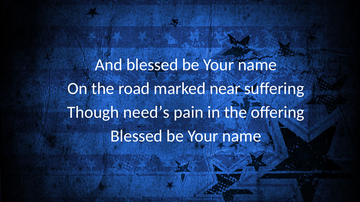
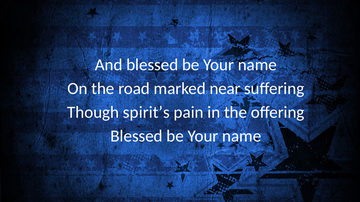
need’s: need’s -> spirit’s
